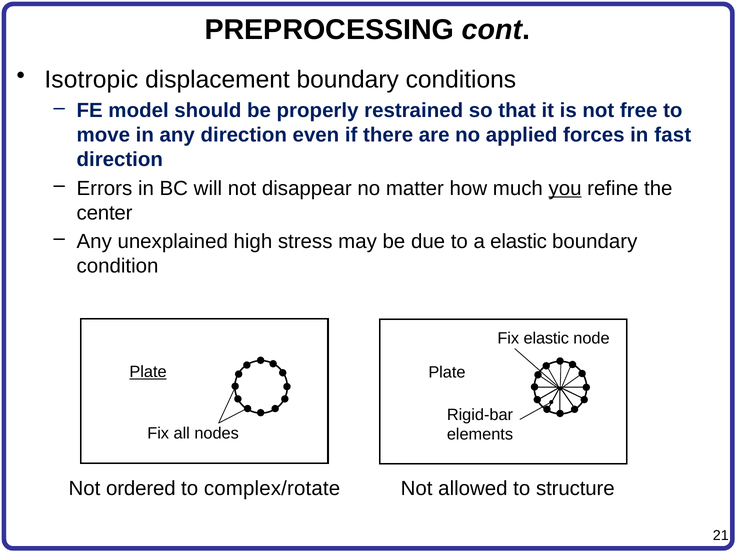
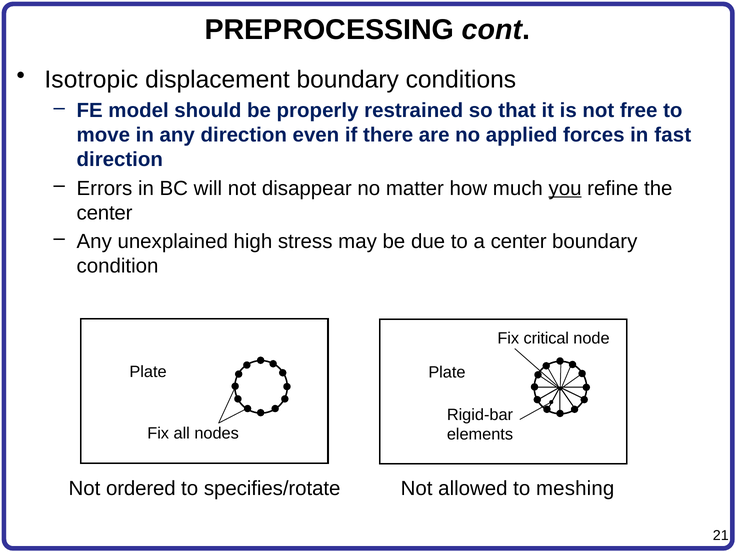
a elastic: elastic -> center
Fix elastic: elastic -> critical
Plate at (148, 372) underline: present -> none
complex/rotate: complex/rotate -> specifies/rotate
structure: structure -> meshing
